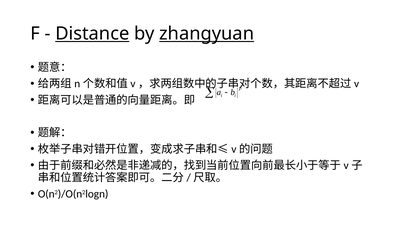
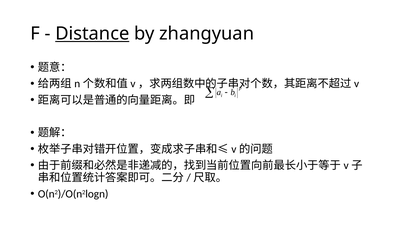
zhangyuan underline: present -> none
